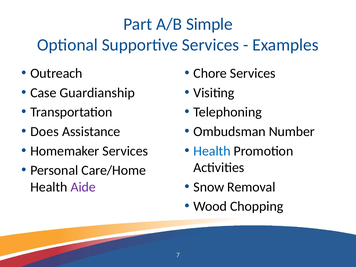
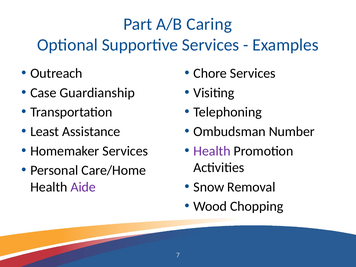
Simple: Simple -> Caring
Does: Does -> Least
Health at (212, 151) colour: blue -> purple
